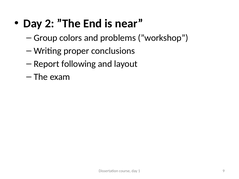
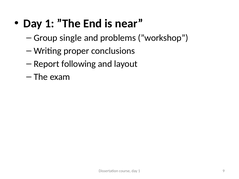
2 at (50, 24): 2 -> 1
colors: colors -> single
